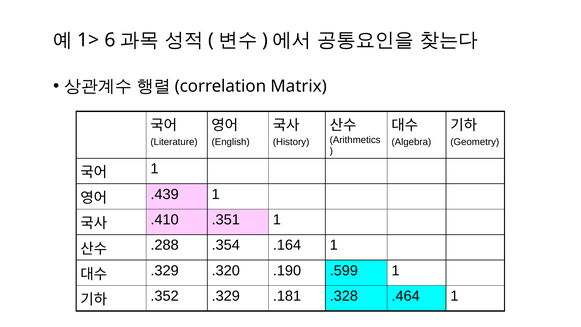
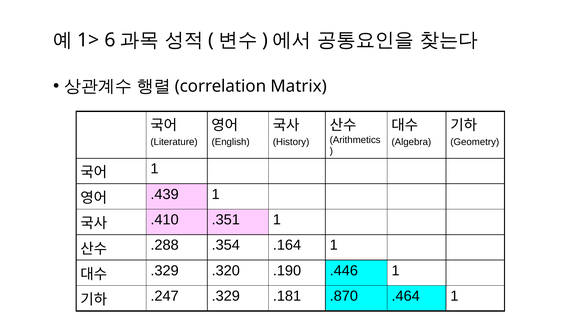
.599: .599 -> .446
.352: .352 -> .247
.328: .328 -> .870
